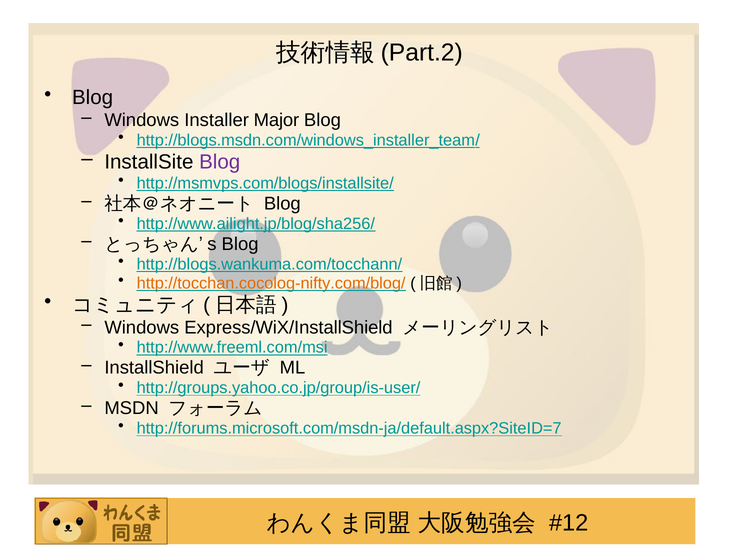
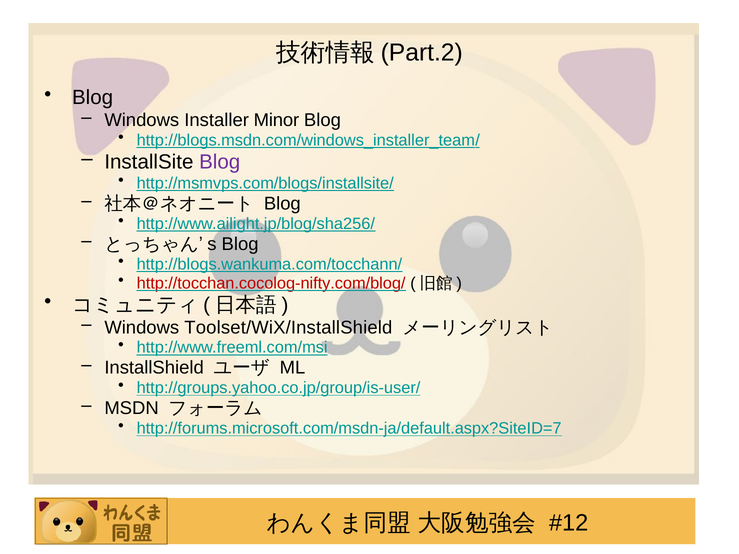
Major: Major -> Minor
http://tocchan.cocolog-nifty.com/blog/ colour: orange -> red
Express/WiX/InstallShield: Express/WiX/InstallShield -> Toolset/WiX/InstallShield
